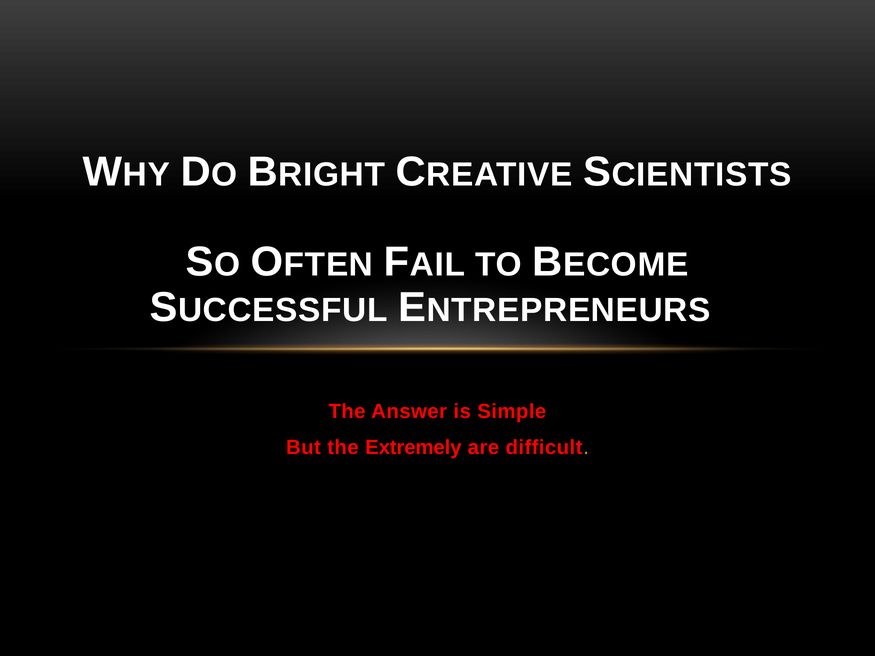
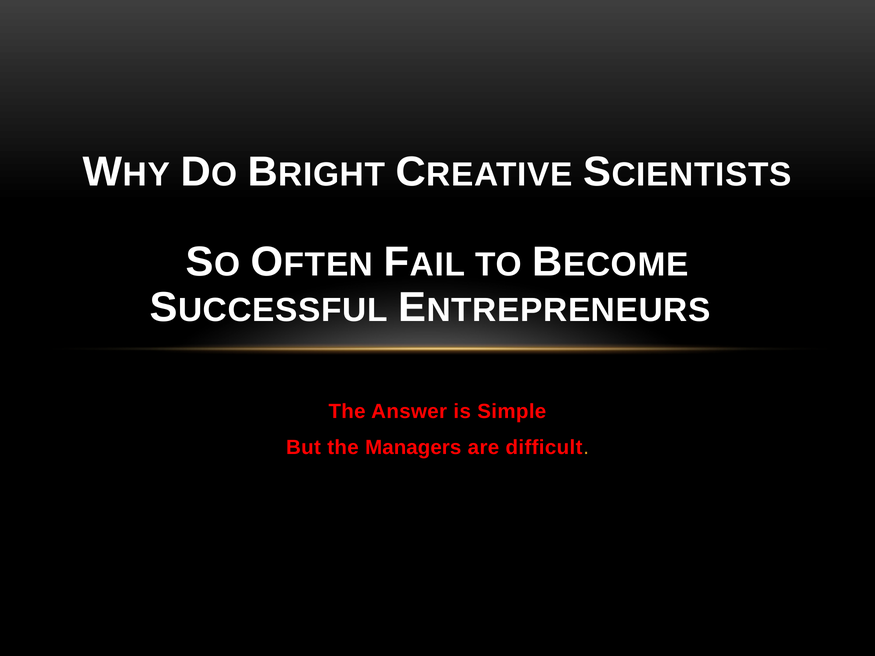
Extremely: Extremely -> Managers
